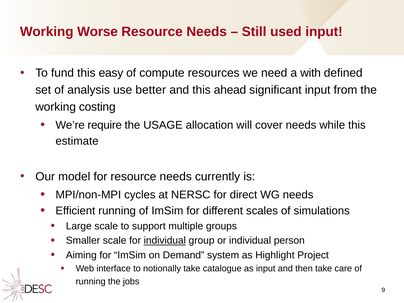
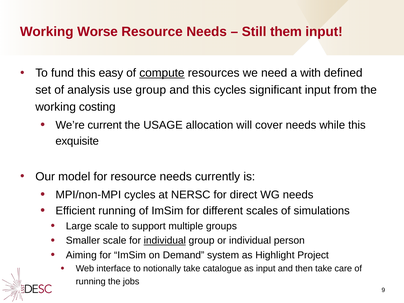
used: used -> them
compute underline: none -> present
use better: better -> group
this ahead: ahead -> cycles
require: require -> current
estimate: estimate -> exquisite
